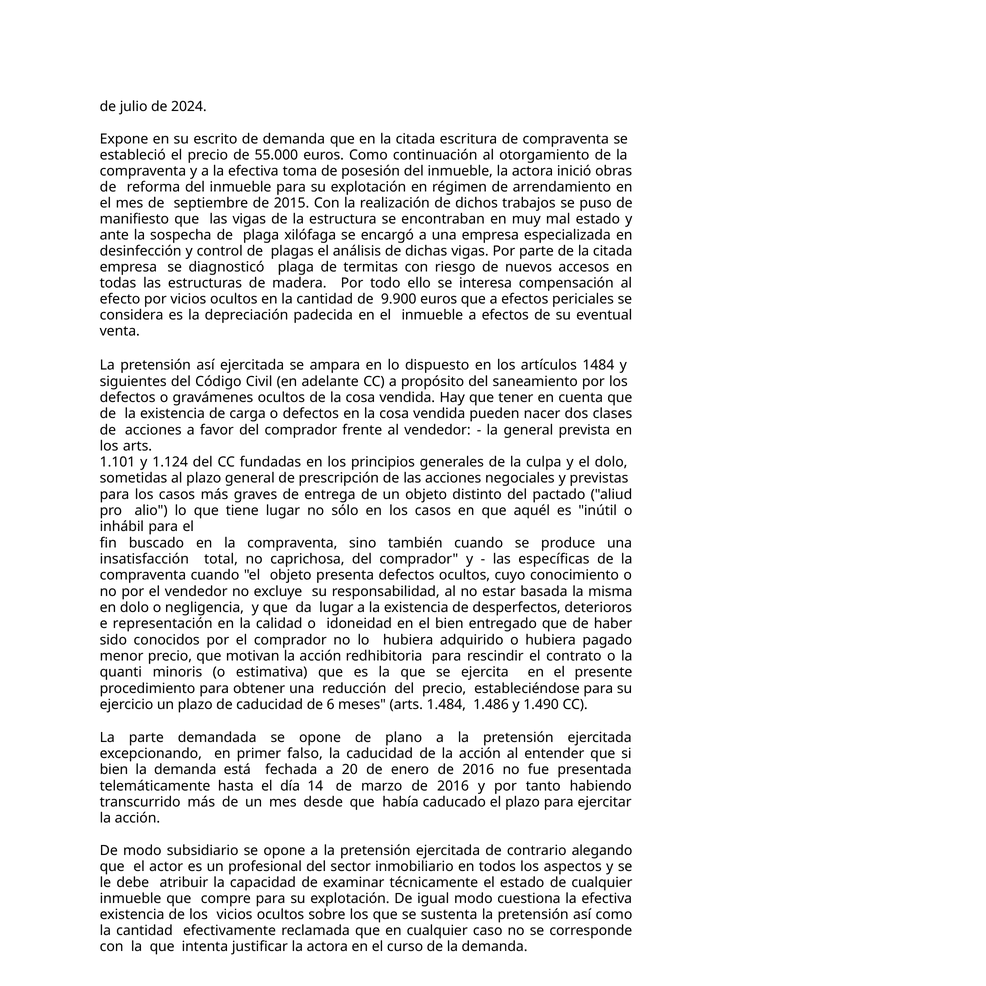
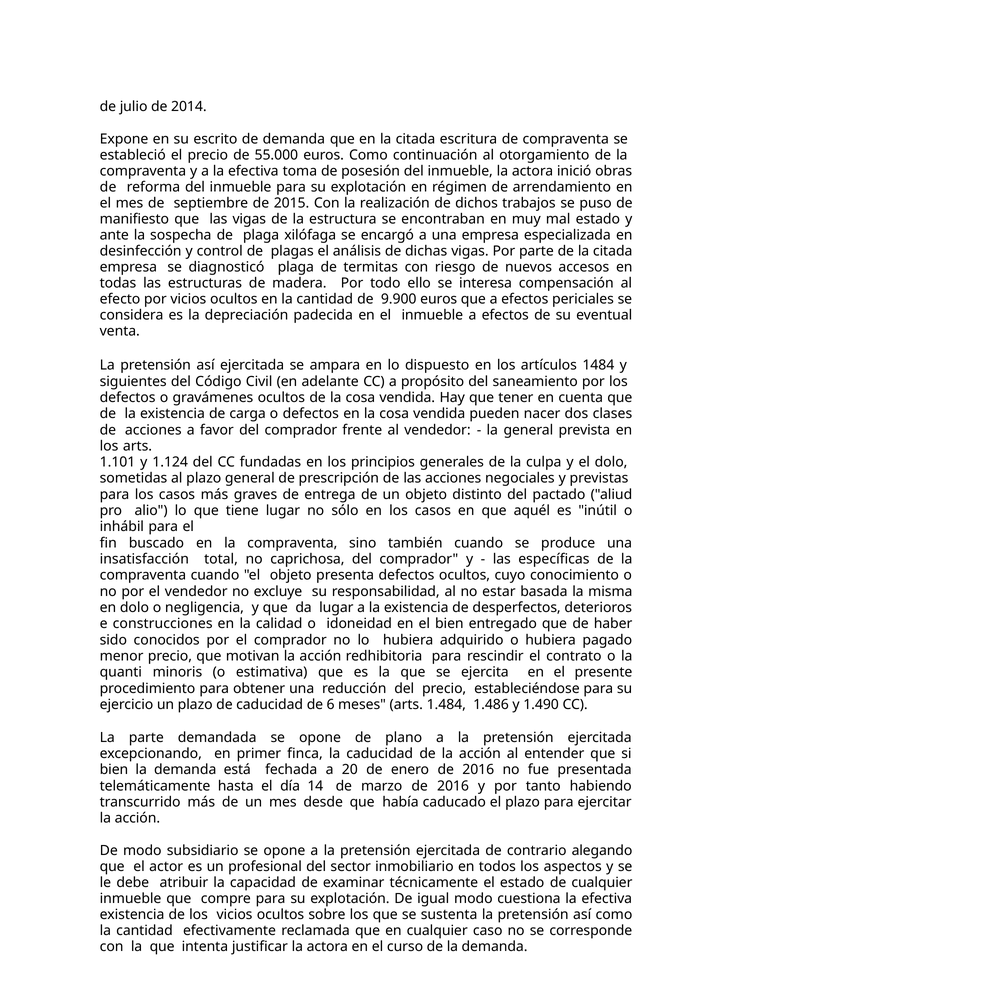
2024: 2024 -> 2014
representación: representación -> construcciones
falso: falso -> finca
